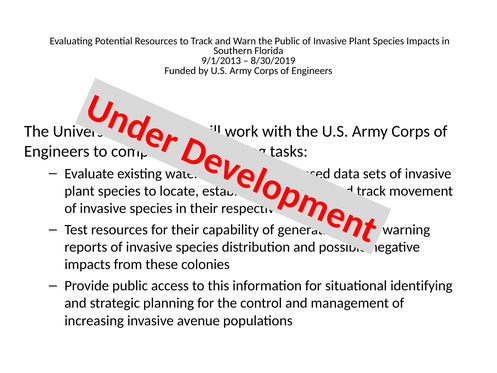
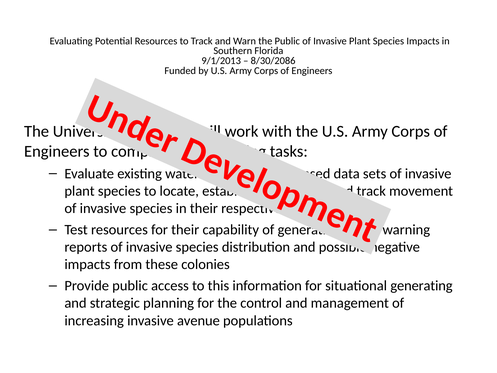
8/30/2019: 8/30/2019 -> 8/30/2086
situational identifying: identifying -> generating
